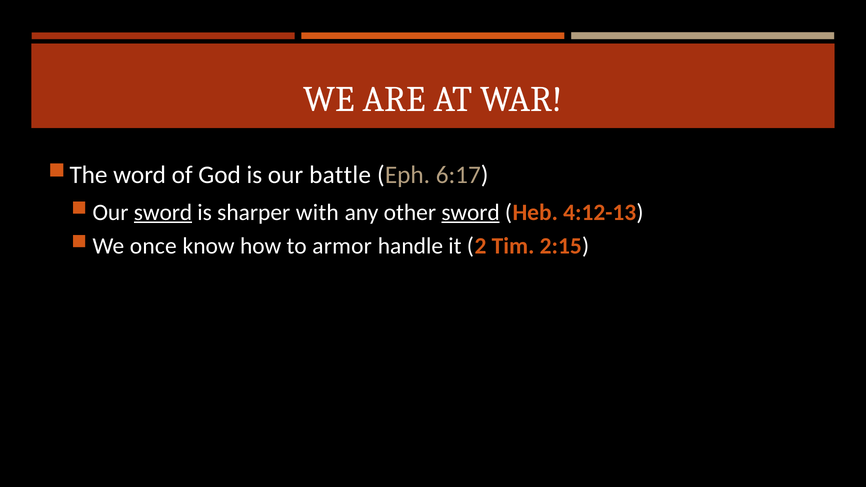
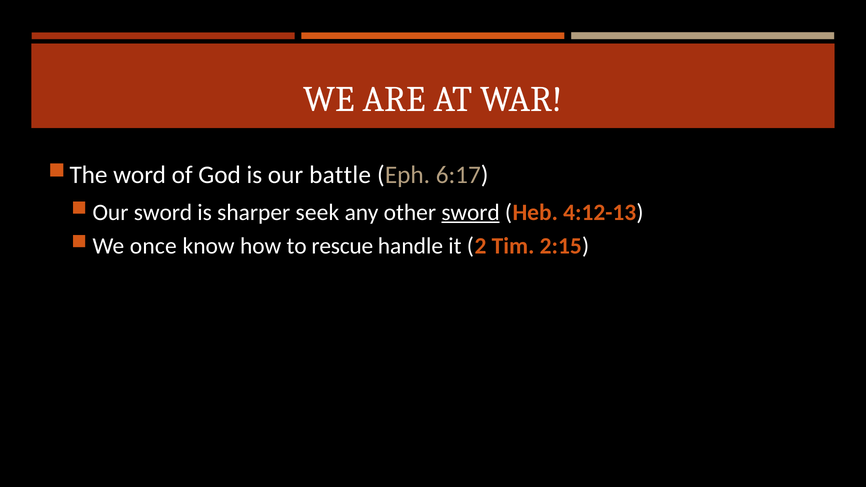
sword at (163, 212) underline: present -> none
with: with -> seek
armor: armor -> rescue
